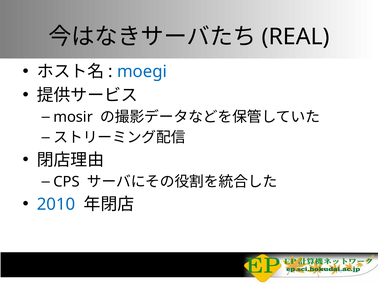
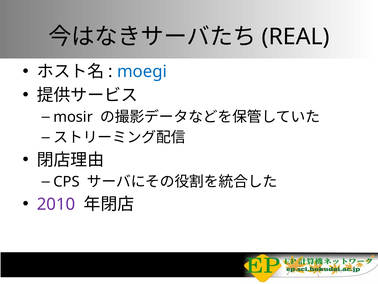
2010 colour: blue -> purple
